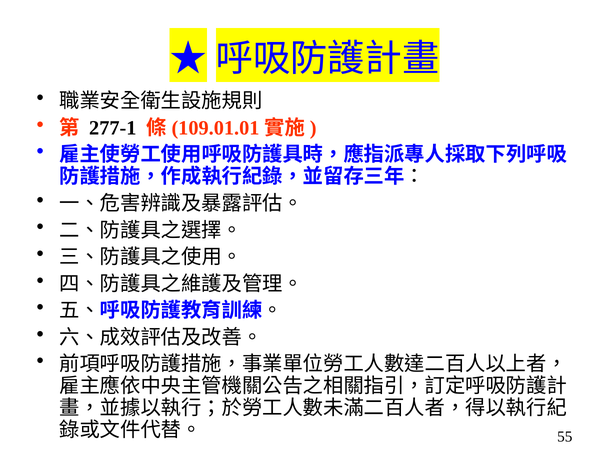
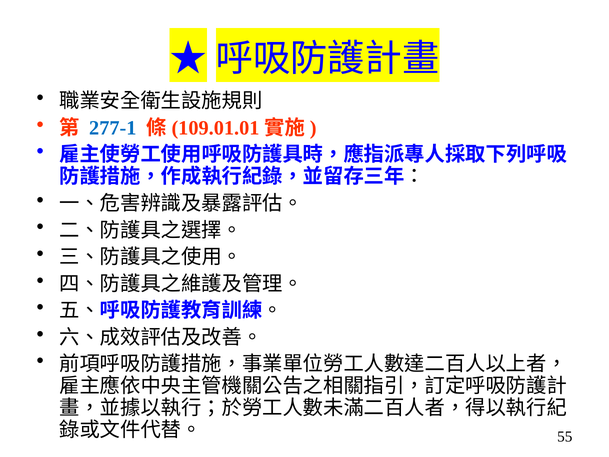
277-1 colour: black -> blue
